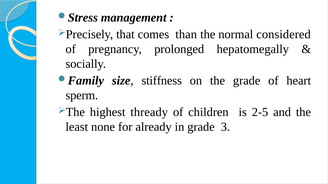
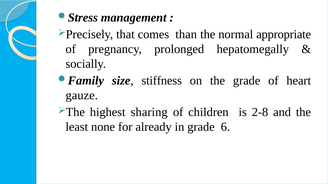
considered: considered -> appropriate
sperm: sperm -> gauze
thready: thready -> sharing
2-5: 2-5 -> 2-8
3: 3 -> 6
